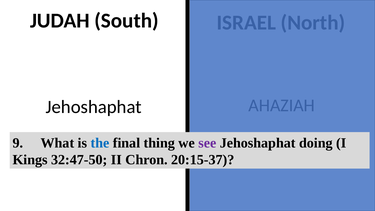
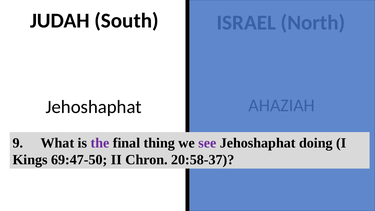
the colour: blue -> purple
32:47-50: 32:47-50 -> 69:47-50
20:15-37: 20:15-37 -> 20:58-37
